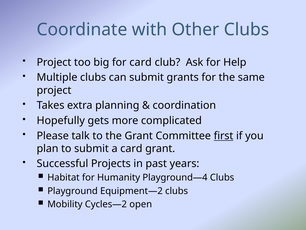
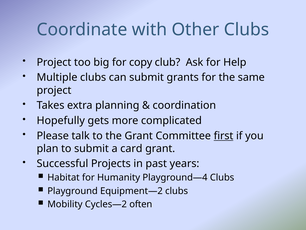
for card: card -> copy
open: open -> often
